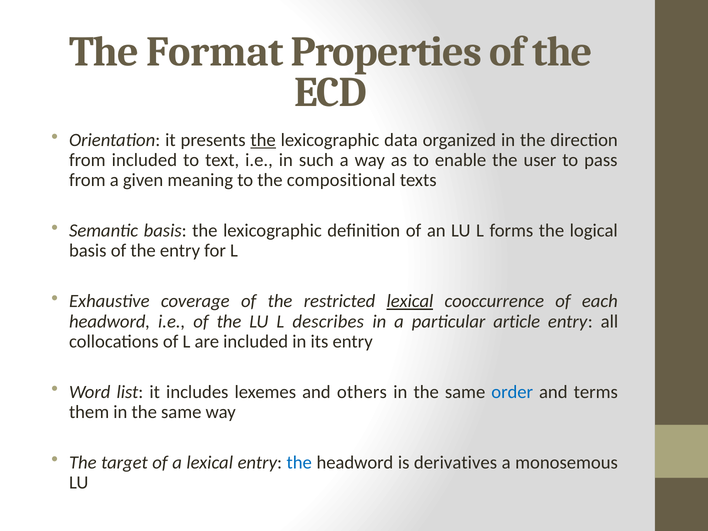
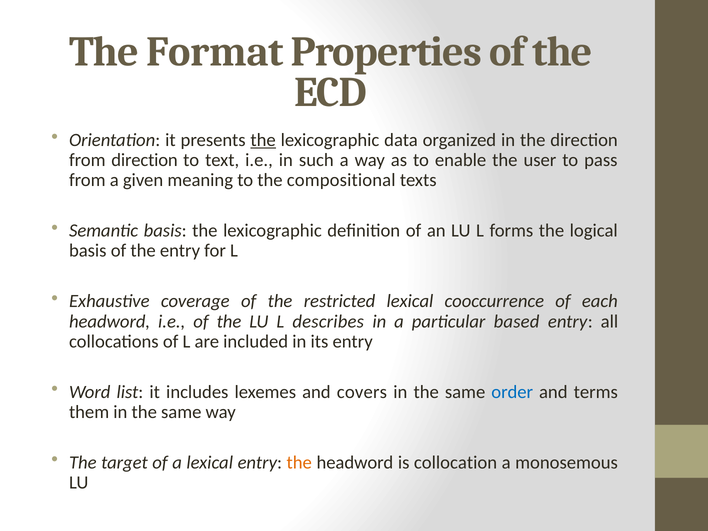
from included: included -> direction
lexical at (410, 301) underline: present -> none
article: article -> based
others: others -> covers
the at (299, 462) colour: blue -> orange
derivatives: derivatives -> collocation
